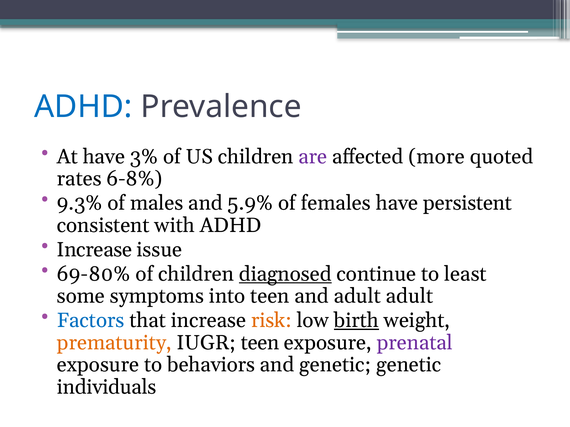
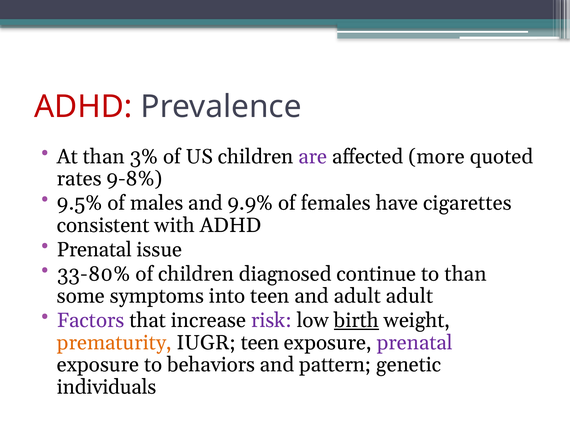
ADHD at (83, 107) colour: blue -> red
At have: have -> than
6-8%: 6-8% -> 9-8%
9.3%: 9.3% -> 9.5%
5.9%: 5.9% -> 9.9%
persistent: persistent -> cigarettes
Increase at (94, 250): Increase -> Prenatal
69-80%: 69-80% -> 33-80%
diagnosed underline: present -> none
to least: least -> than
Factors colour: blue -> purple
risk colour: orange -> purple
and genetic: genetic -> pattern
